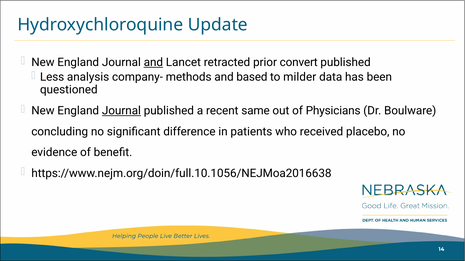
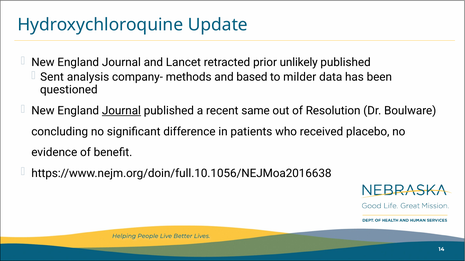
and at (153, 63) underline: present -> none
convert: convert -> unlikely
Less: Less -> Sent
Physicians: Physicians -> Resolution
